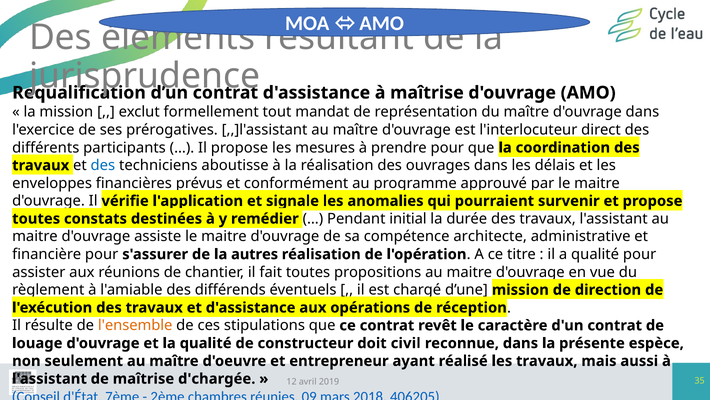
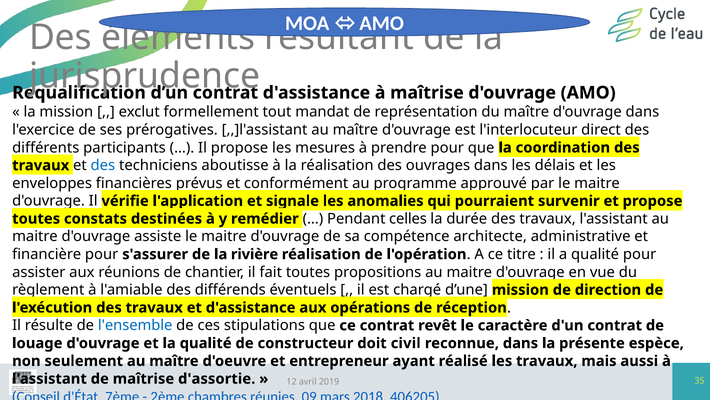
initial: initial -> celles
autres: autres -> rivière
l'ensemble colour: orange -> blue
d'chargée: d'chargée -> d'assortie
